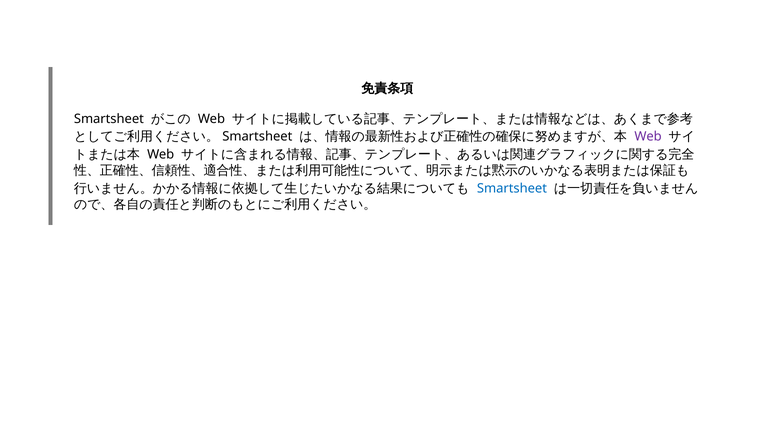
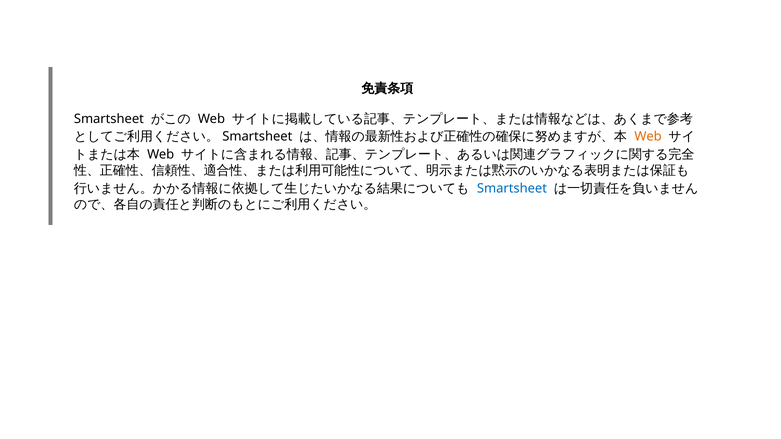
Web at (648, 137) colour: purple -> orange
